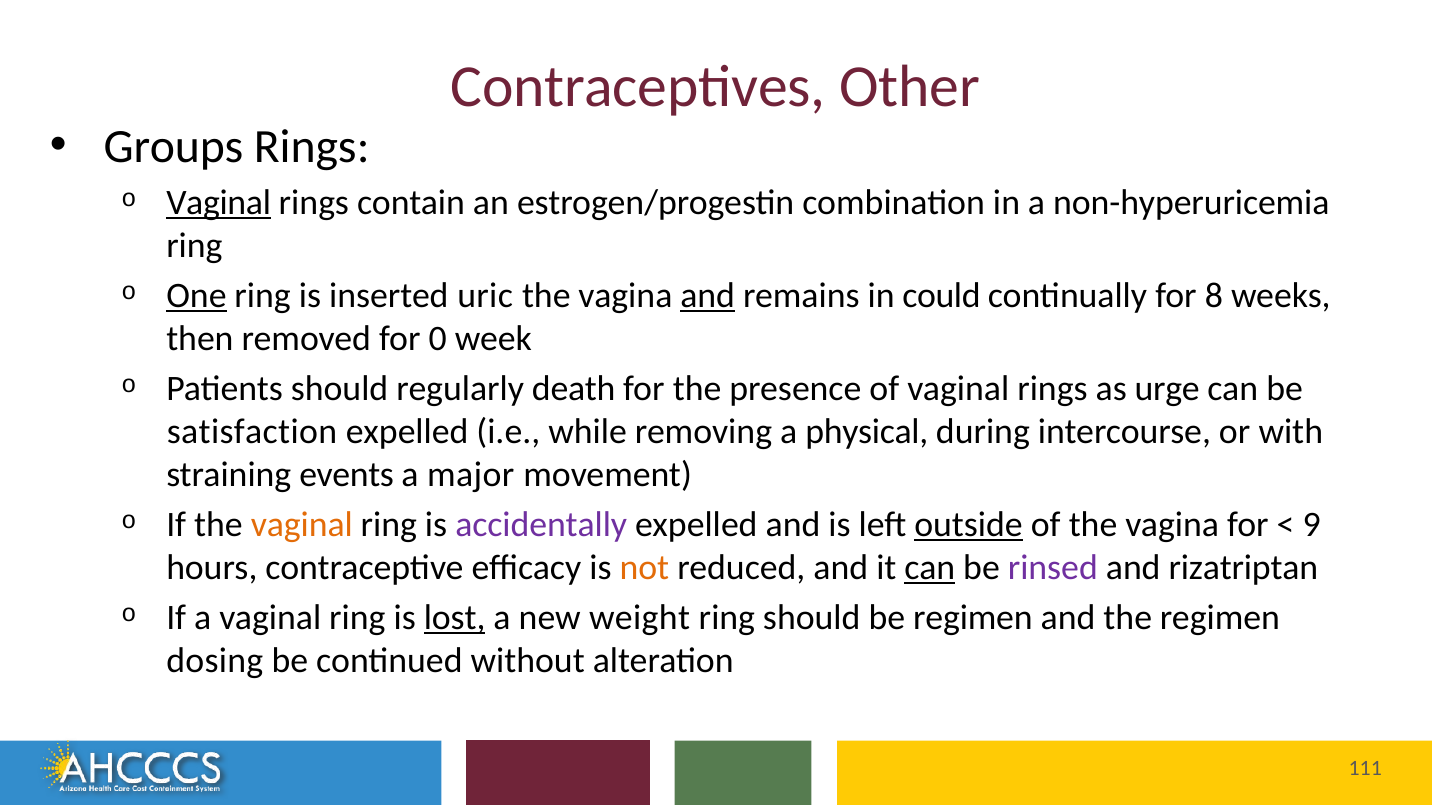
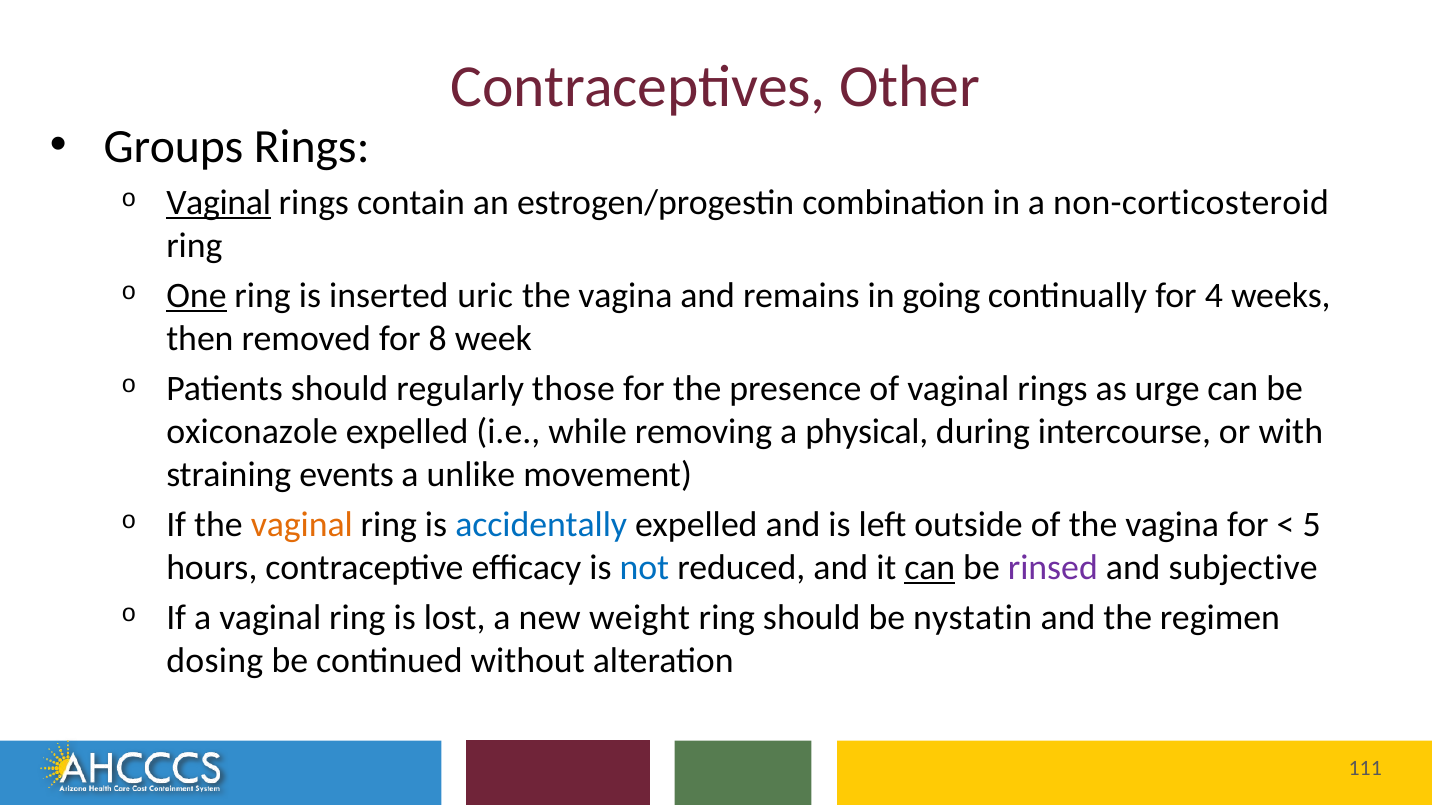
non-hyperuricemia: non-hyperuricemia -> non-corticosteroid
and at (708, 296) underline: present -> none
could: could -> going
8: 8 -> 4
0: 0 -> 8
death: death -> those
satisfaction: satisfaction -> oxiconazole
major: major -> unlike
accidentally colour: purple -> blue
outside underline: present -> none
9: 9 -> 5
not colour: orange -> blue
rizatriptan: rizatriptan -> subjective
lost underline: present -> none
be regimen: regimen -> nystatin
